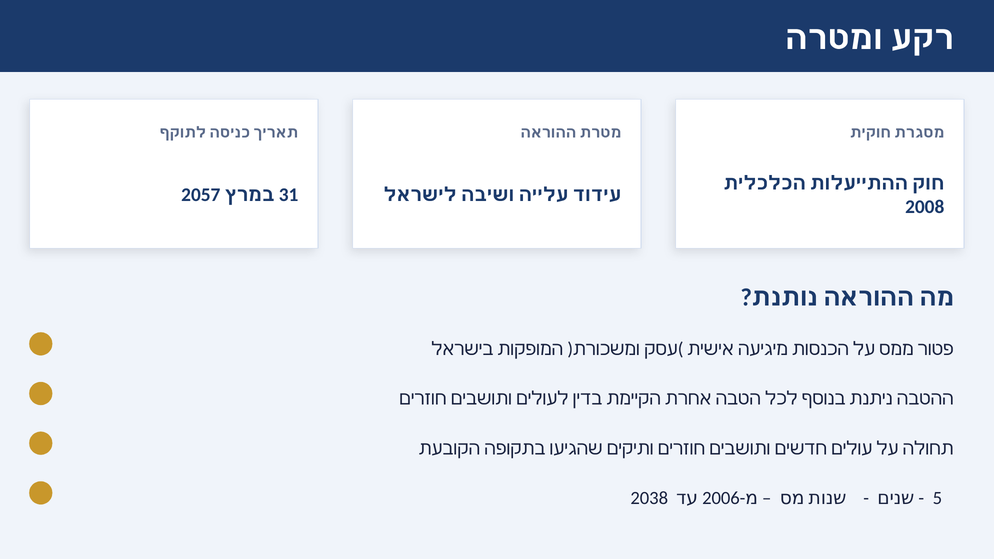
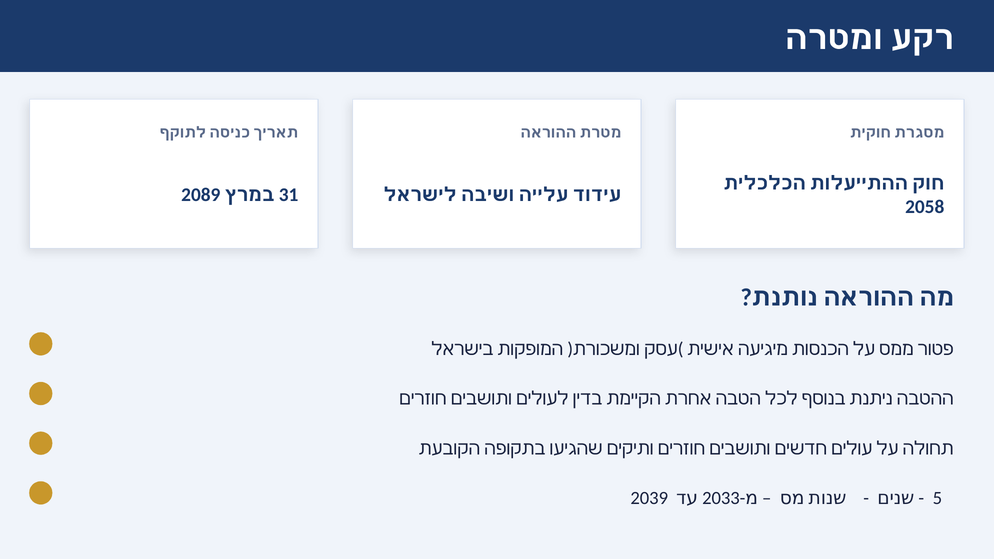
2057: 2057 -> 2089
2008: 2008 -> 2058
2038: 2038 -> 2039
2006: 2006 -> 2033
